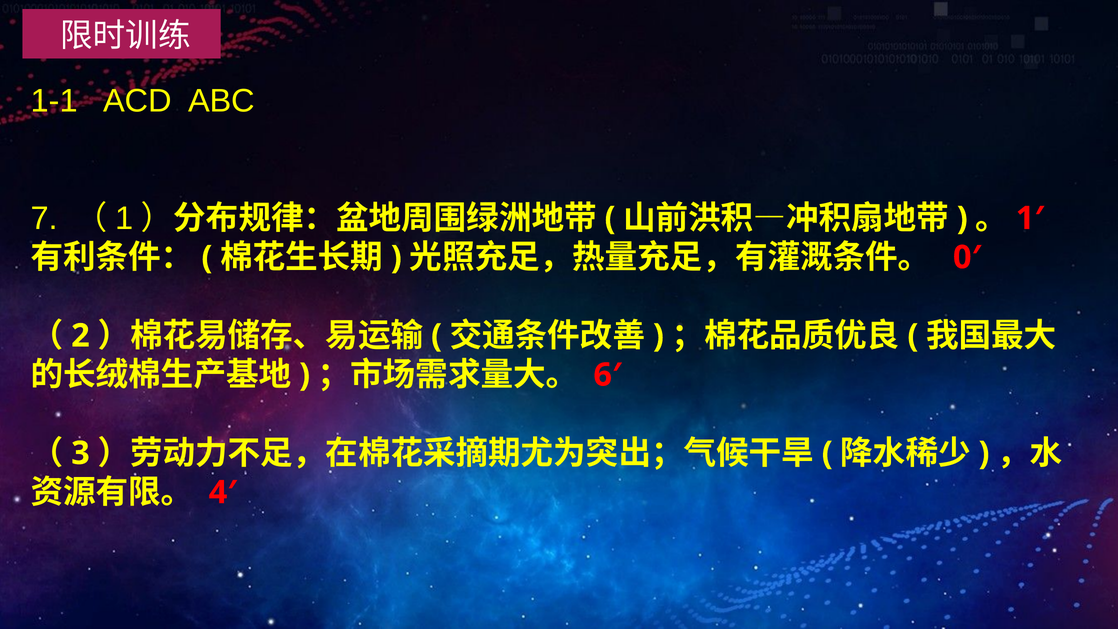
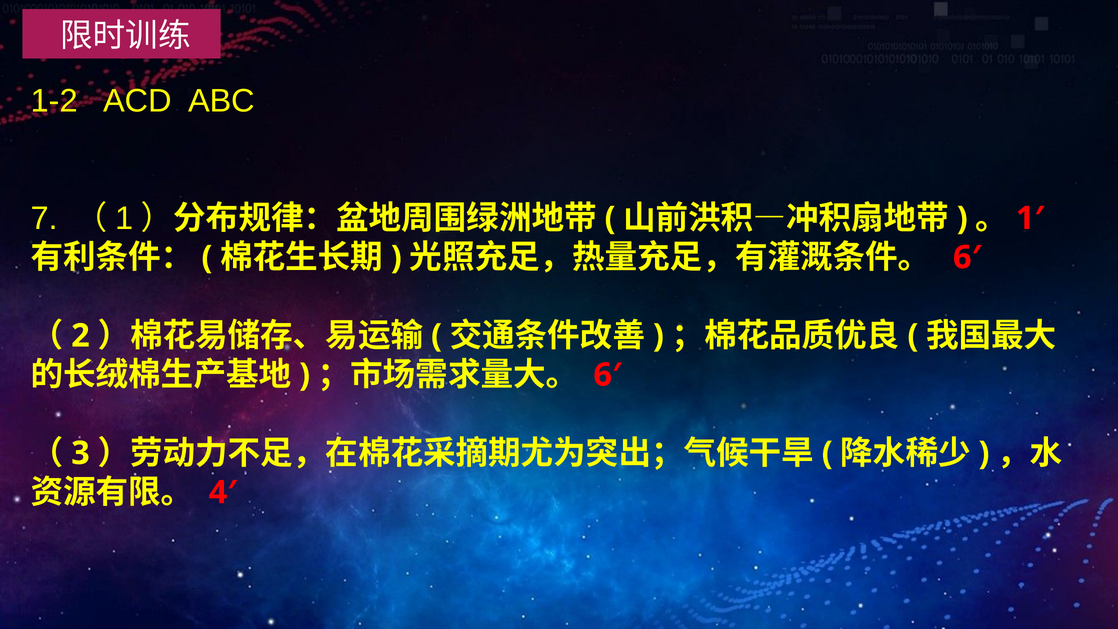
1-1: 1-1 -> 1-2
0′ at (967, 257): 0′ -> 6′
